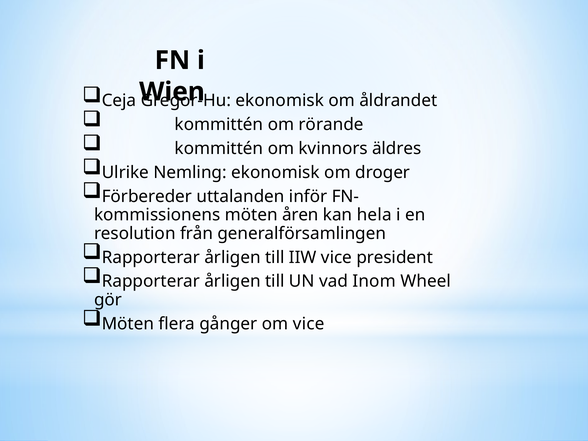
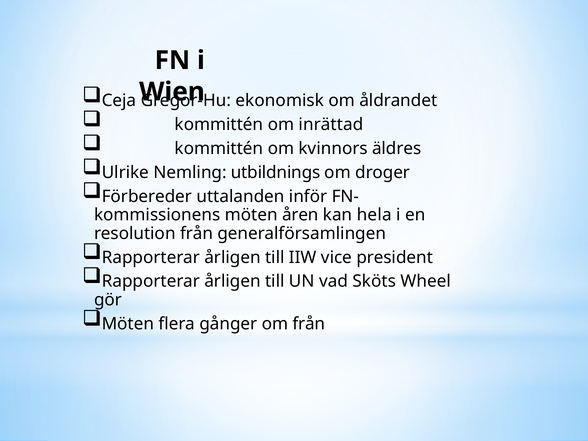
rörande: rörande -> inrättad
Nemling ekonomisk: ekonomisk -> utbildnings
Inom: Inom -> Sköts
om vice: vice -> från
